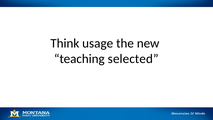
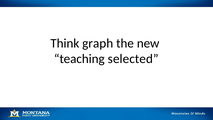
usage: usage -> graph
